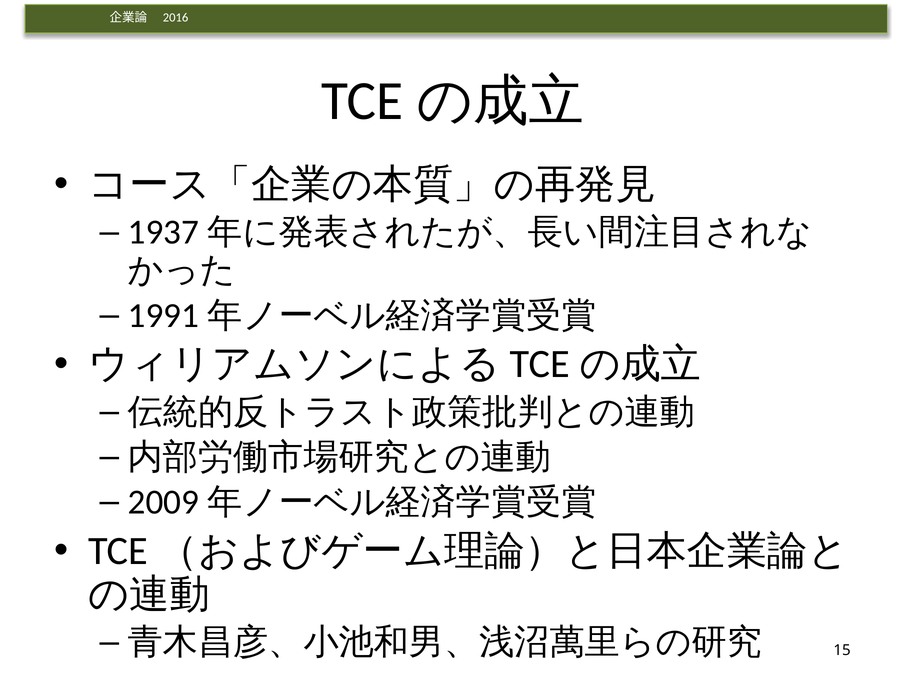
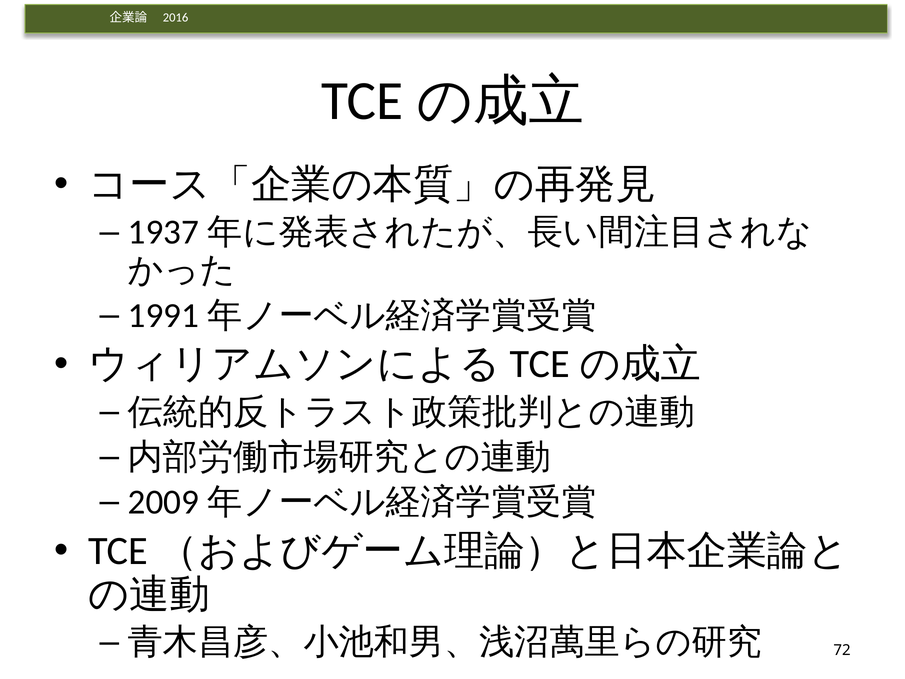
15: 15 -> 72
